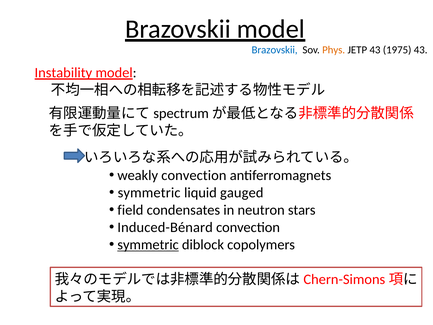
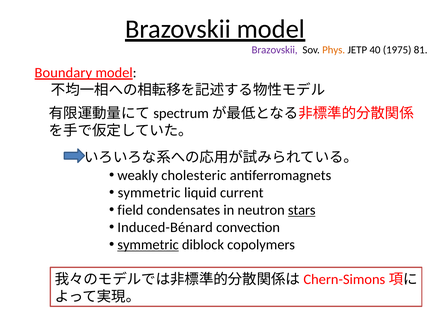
Brazovskii at (275, 50) colour: blue -> purple
JETP 43: 43 -> 40
1975 43: 43 -> 81
Instability: Instability -> Boundary
weakly convection: convection -> cholesteric
gauged: gauged -> current
stars underline: none -> present
